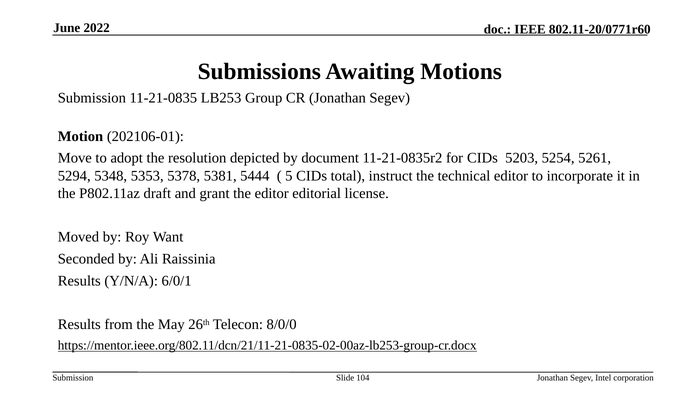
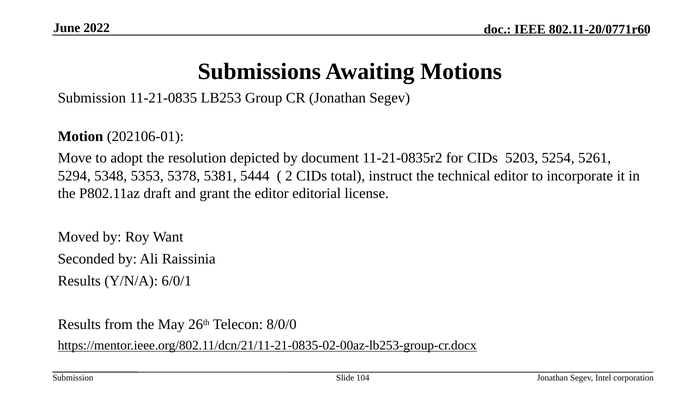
5: 5 -> 2
